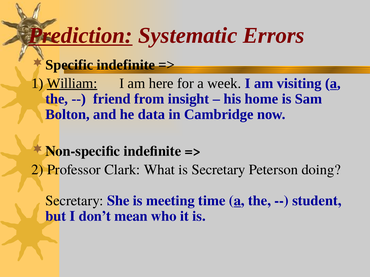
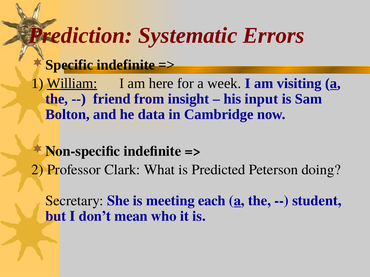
Prediction underline: present -> none
home: home -> input
is Secretary: Secretary -> Predicted
time: time -> each
